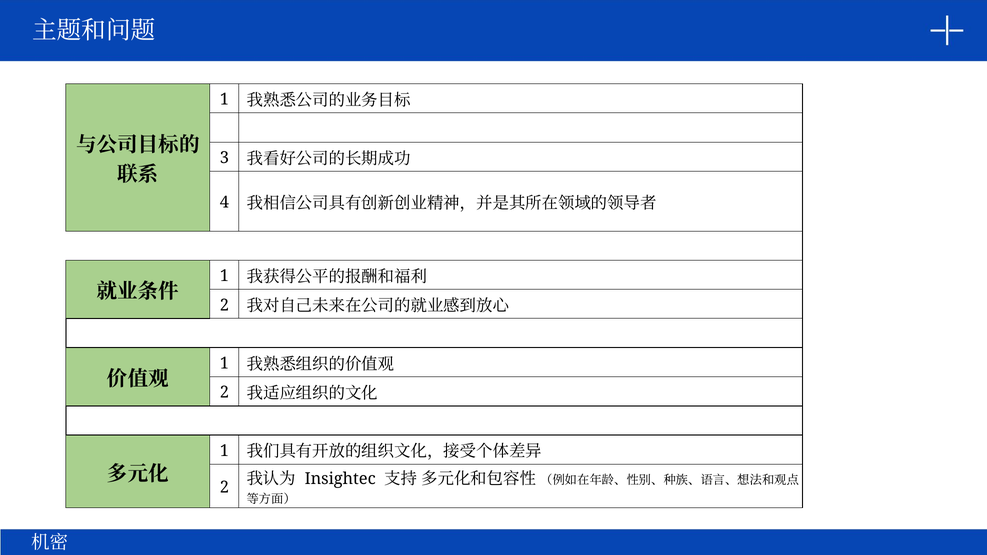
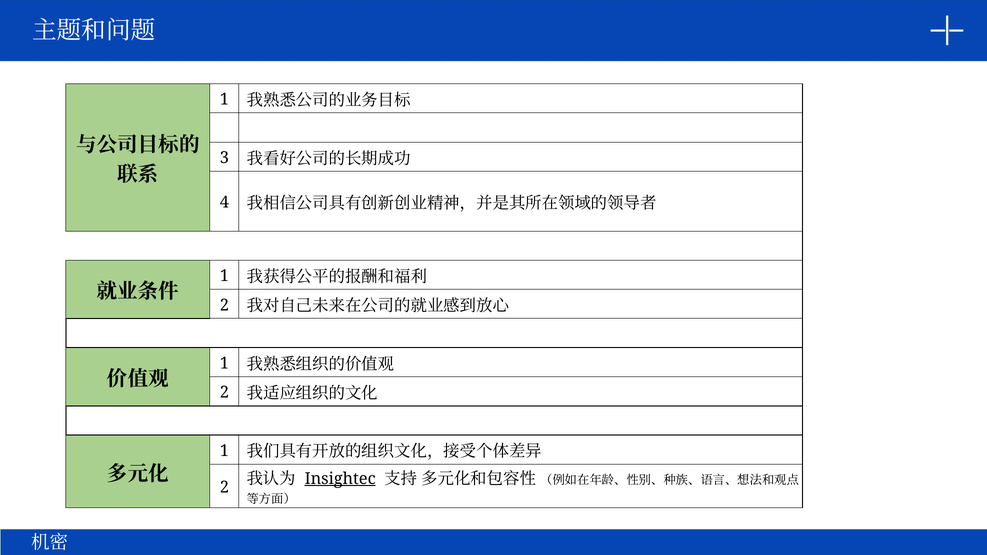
Insightec underline: none -> present
